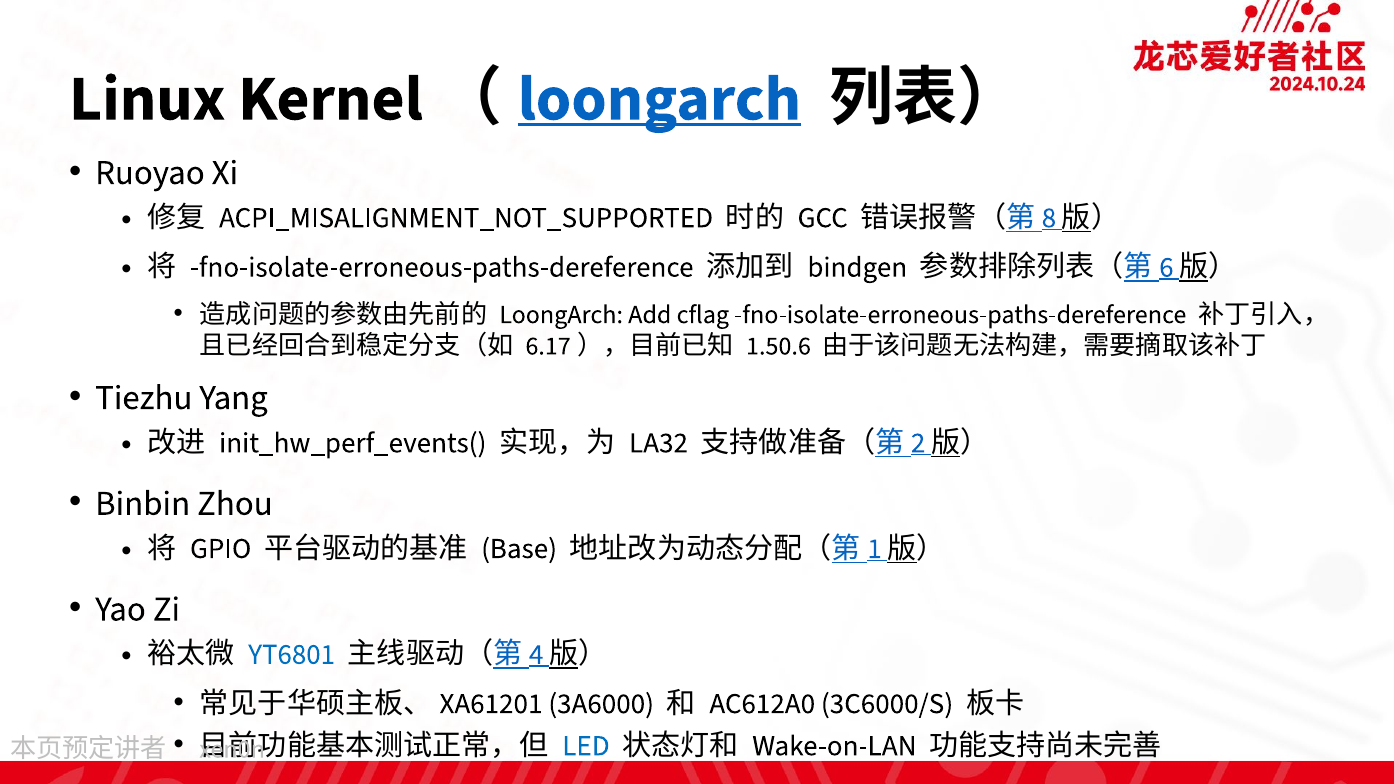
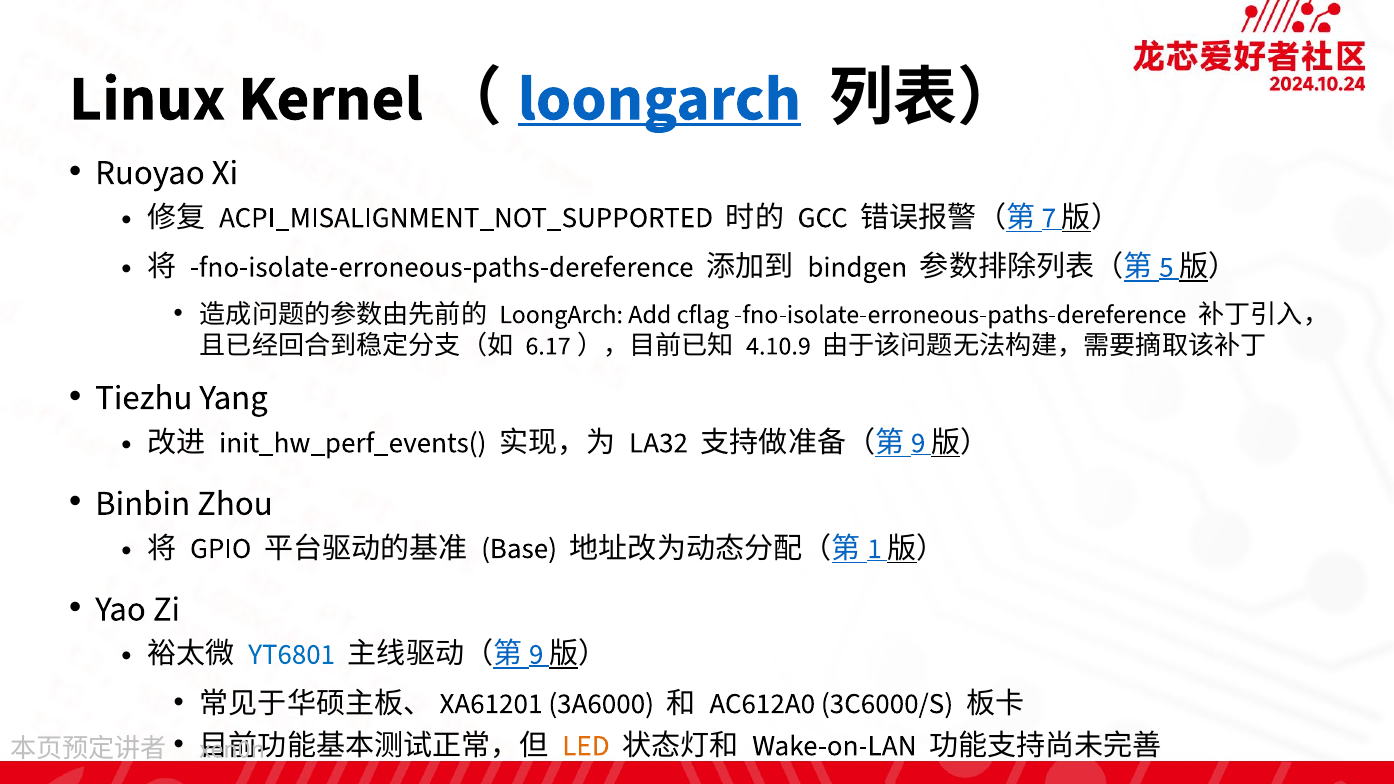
8: 8 -> 7
6: 6 -> 5
1.50.6: 1.50.6 -> 4.10.9
2 at (918, 443): 2 -> 9
4 at (536, 654): 4 -> 9
LED colour: blue -> orange
